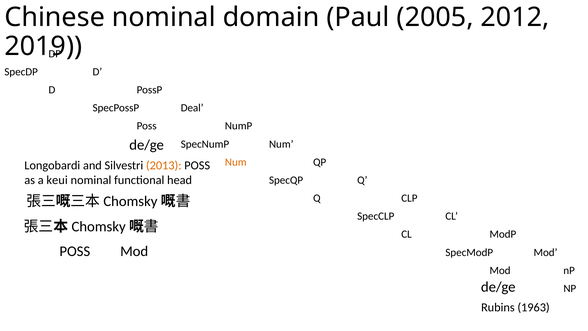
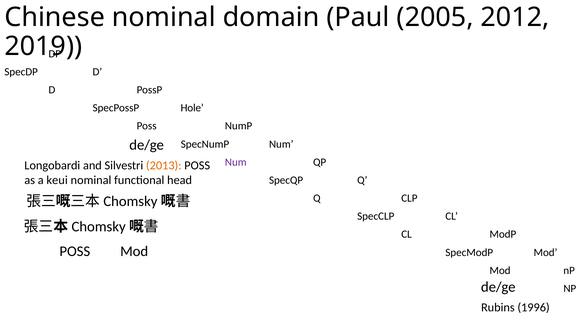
Deal: Deal -> Hole
Num at (236, 162) colour: orange -> purple
1963: 1963 -> 1996
